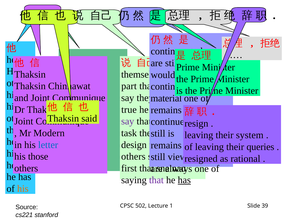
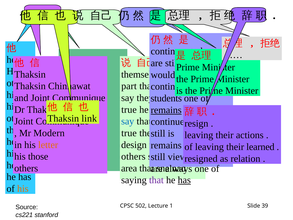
material: material -> students
remains at (166, 110) underline: none -> present
said: said -> link
say at (128, 121) colour: purple -> blue
task at (129, 133): task -> true
system: system -> actions
letter at (48, 145) colour: blue -> orange
queries: queries -> learned
rational: rational -> relation
first at (129, 168): first -> area
